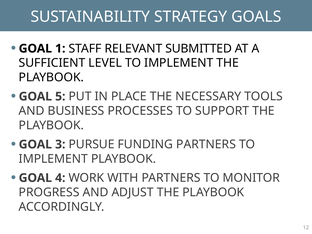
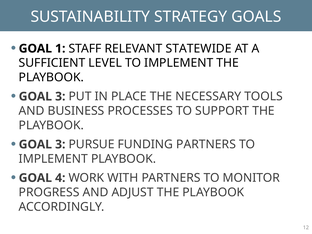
SUBMITTED: SUBMITTED -> STATEWIDE
5 at (60, 96): 5 -> 3
